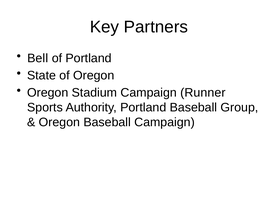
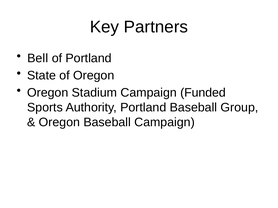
Runner: Runner -> Funded
